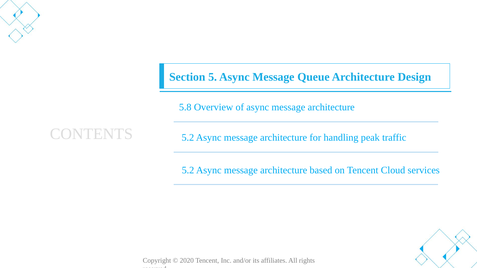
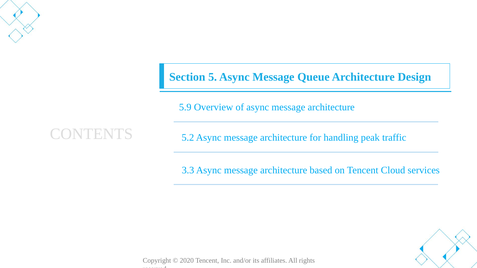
5.8: 5.8 -> 5.9
5.2 at (188, 170): 5.2 -> 3.3
